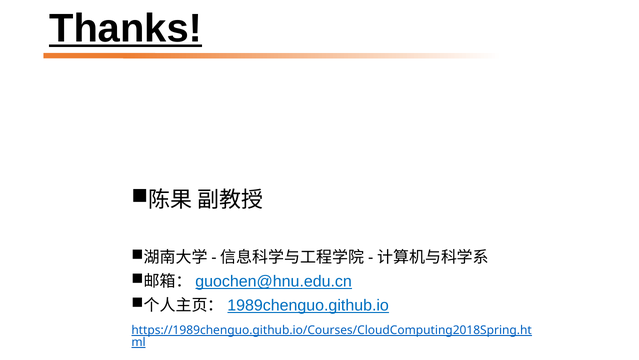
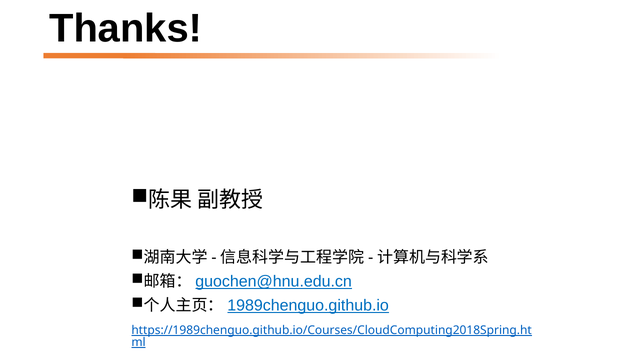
Thanks underline: present -> none
